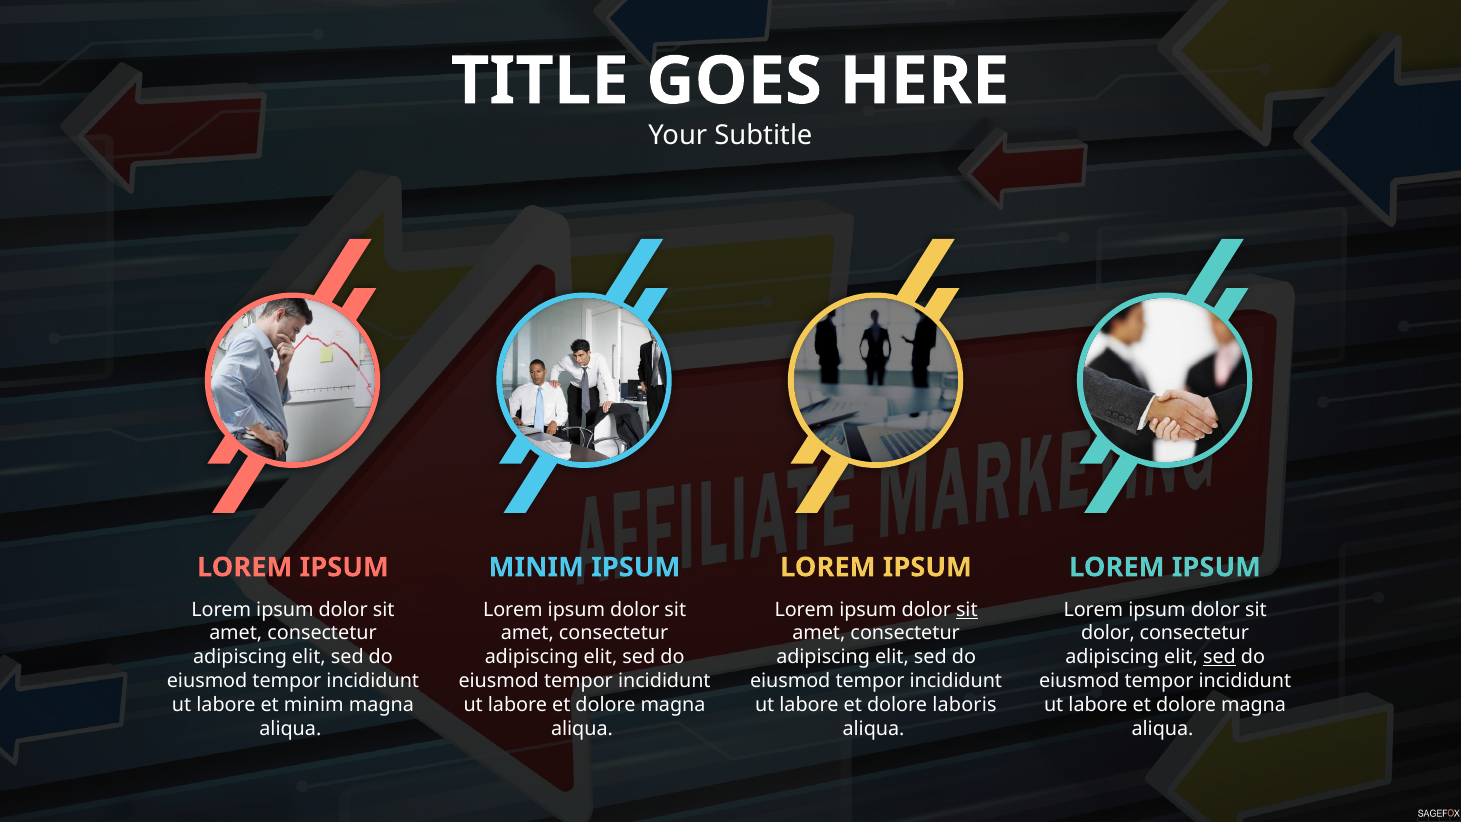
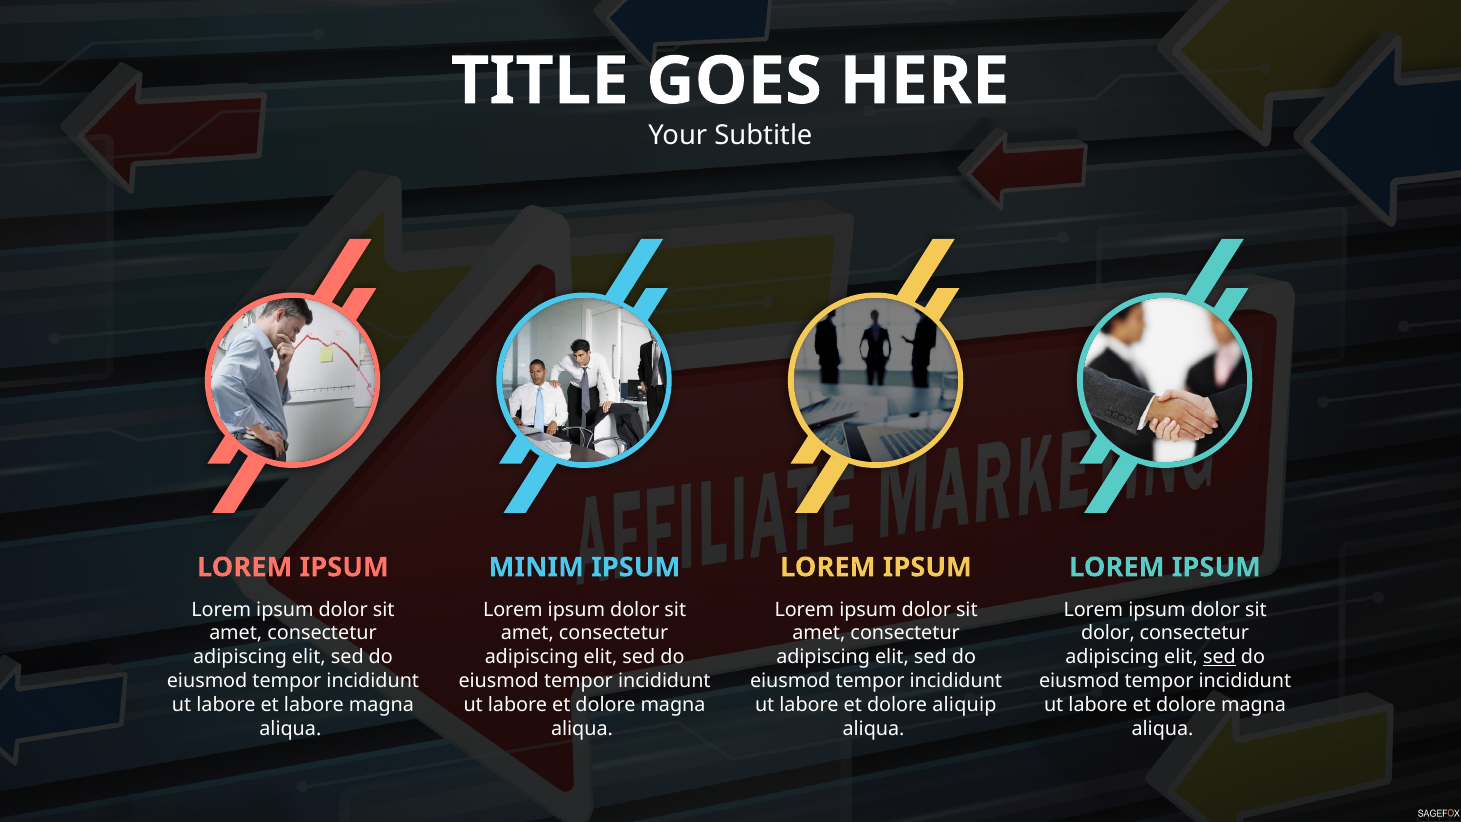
sit at (967, 610) underline: present -> none
et minim: minim -> labore
laboris: laboris -> aliquip
